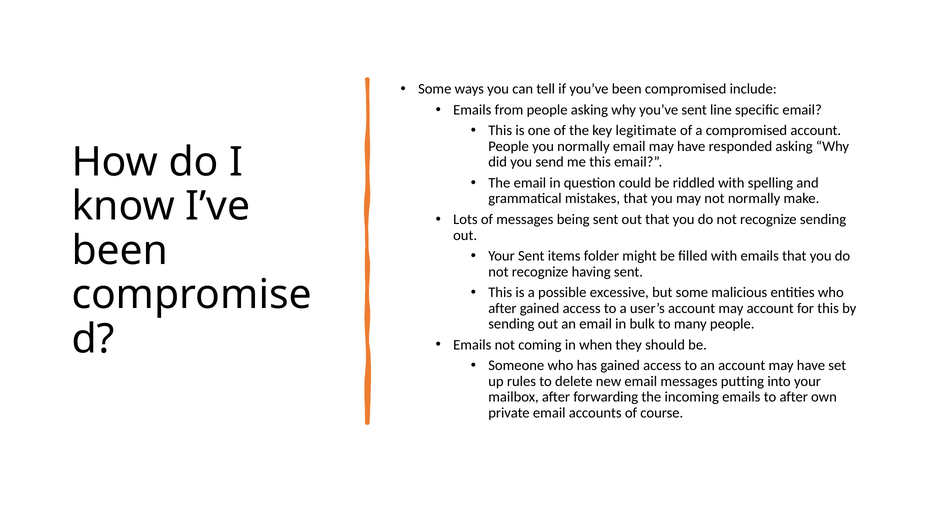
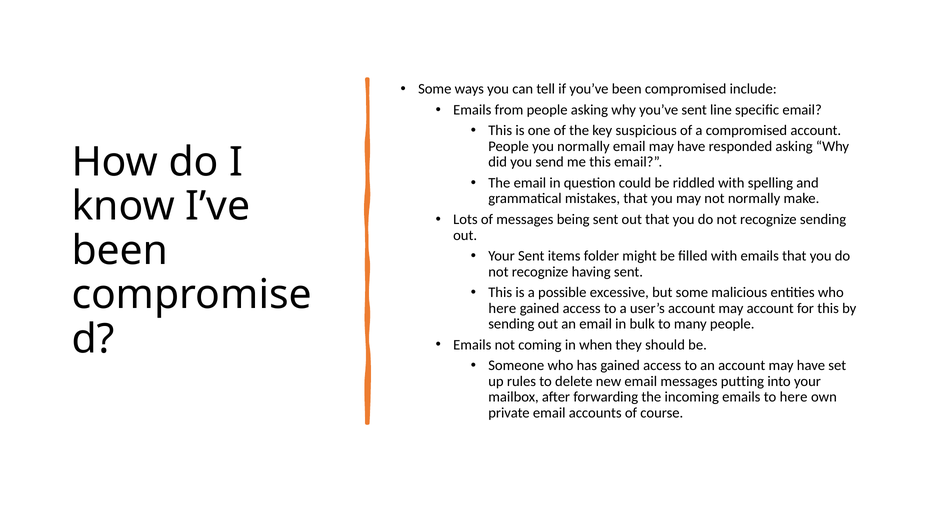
legitimate: legitimate -> suspicious
after at (502, 308): after -> here
to after: after -> here
